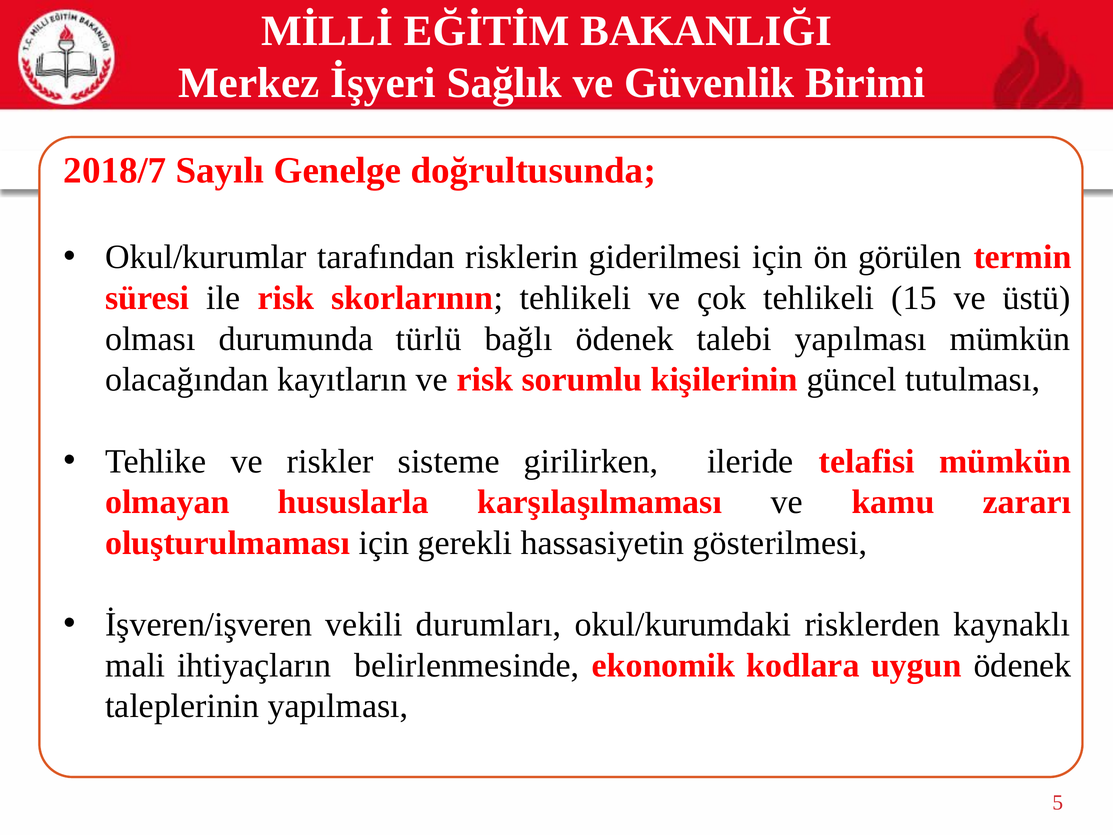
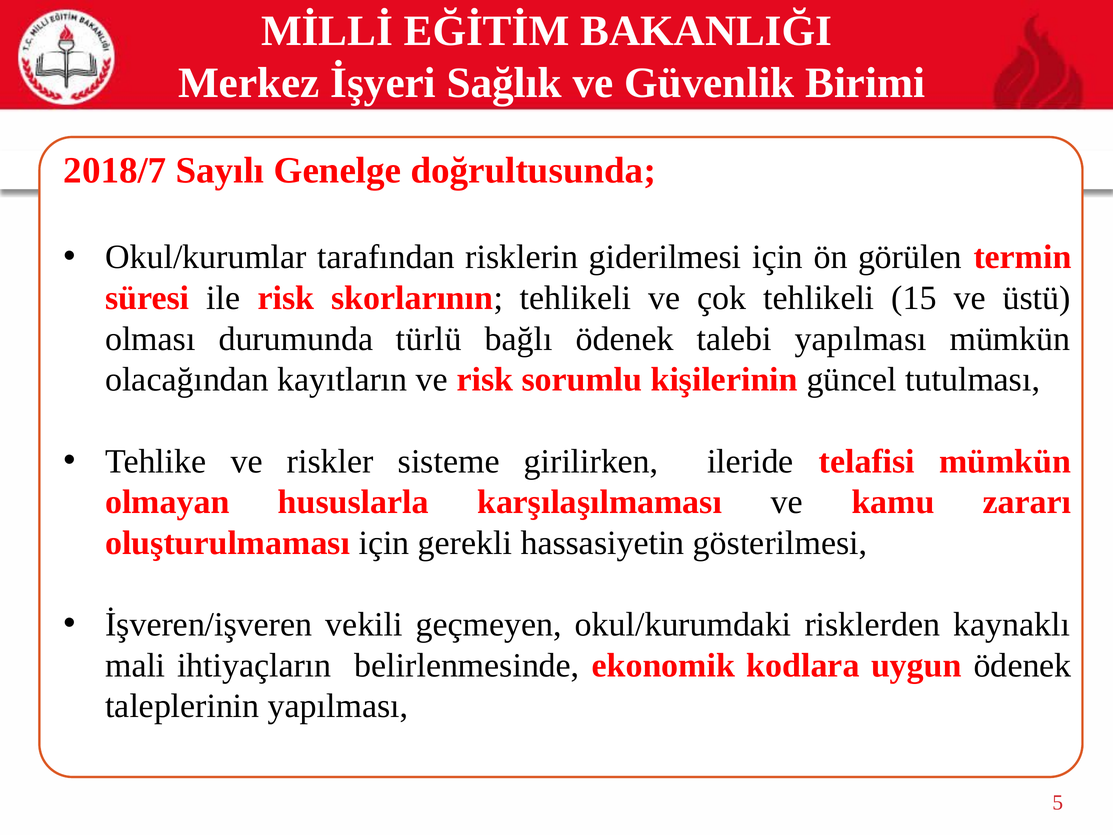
durumları: durumları -> geçmeyen
